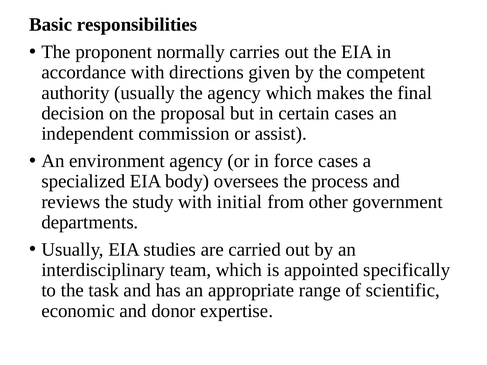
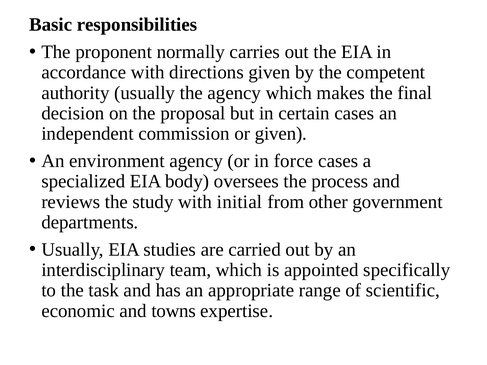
or assist: assist -> given
donor: donor -> towns
